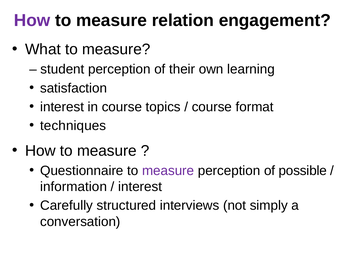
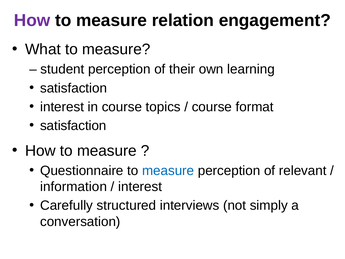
techniques at (73, 126): techniques -> satisfaction
measure at (168, 170) colour: purple -> blue
possible: possible -> relevant
